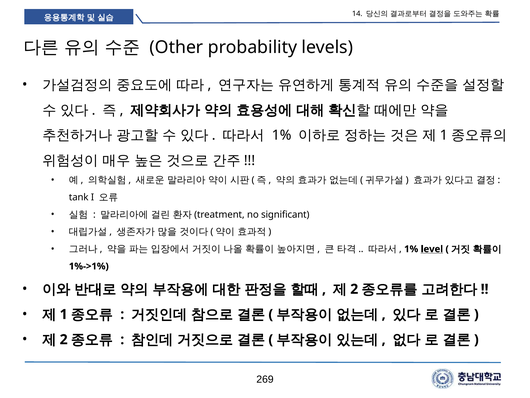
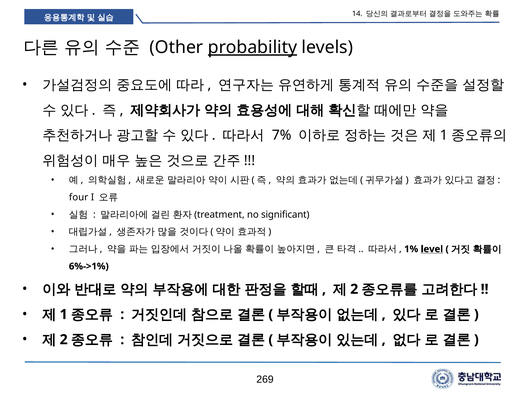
probability underline: none -> present
1% at (282, 135): 1% -> 7%
tank: tank -> four
1%->1%: 1%->1% -> 6%->1%
